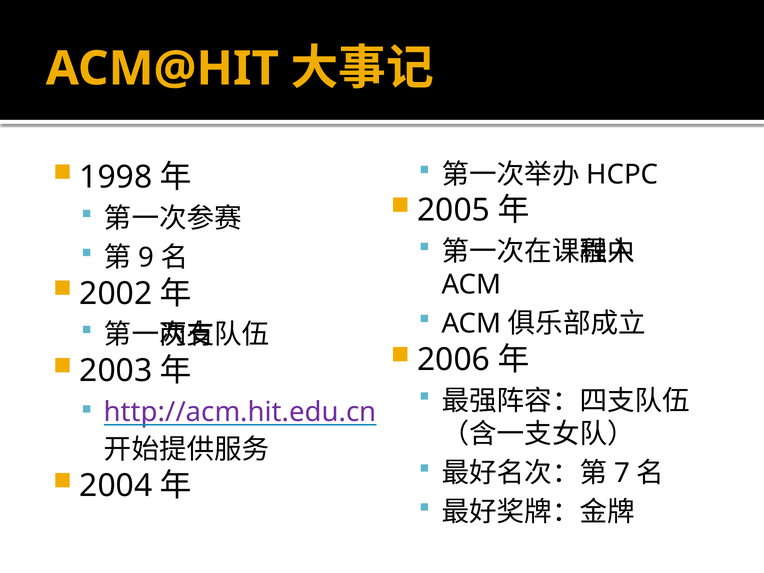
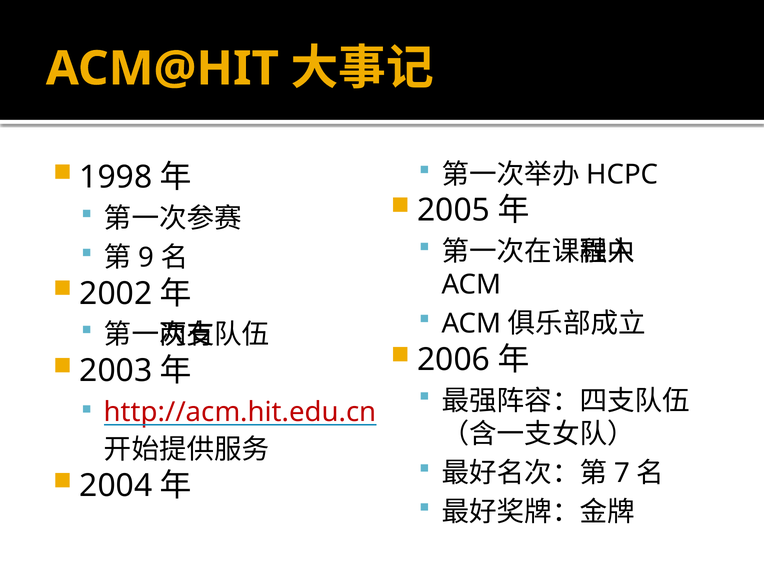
http://acm.hit.edu.cn colour: purple -> red
